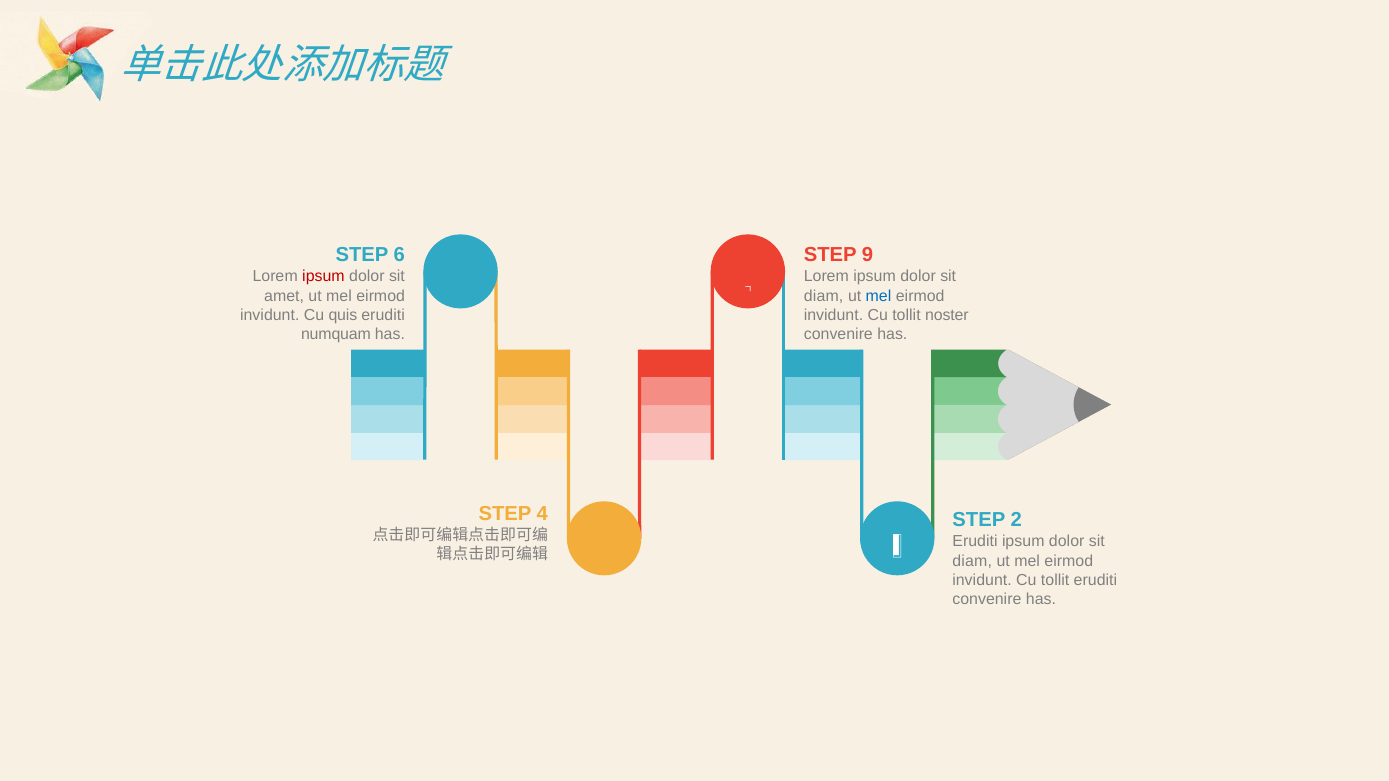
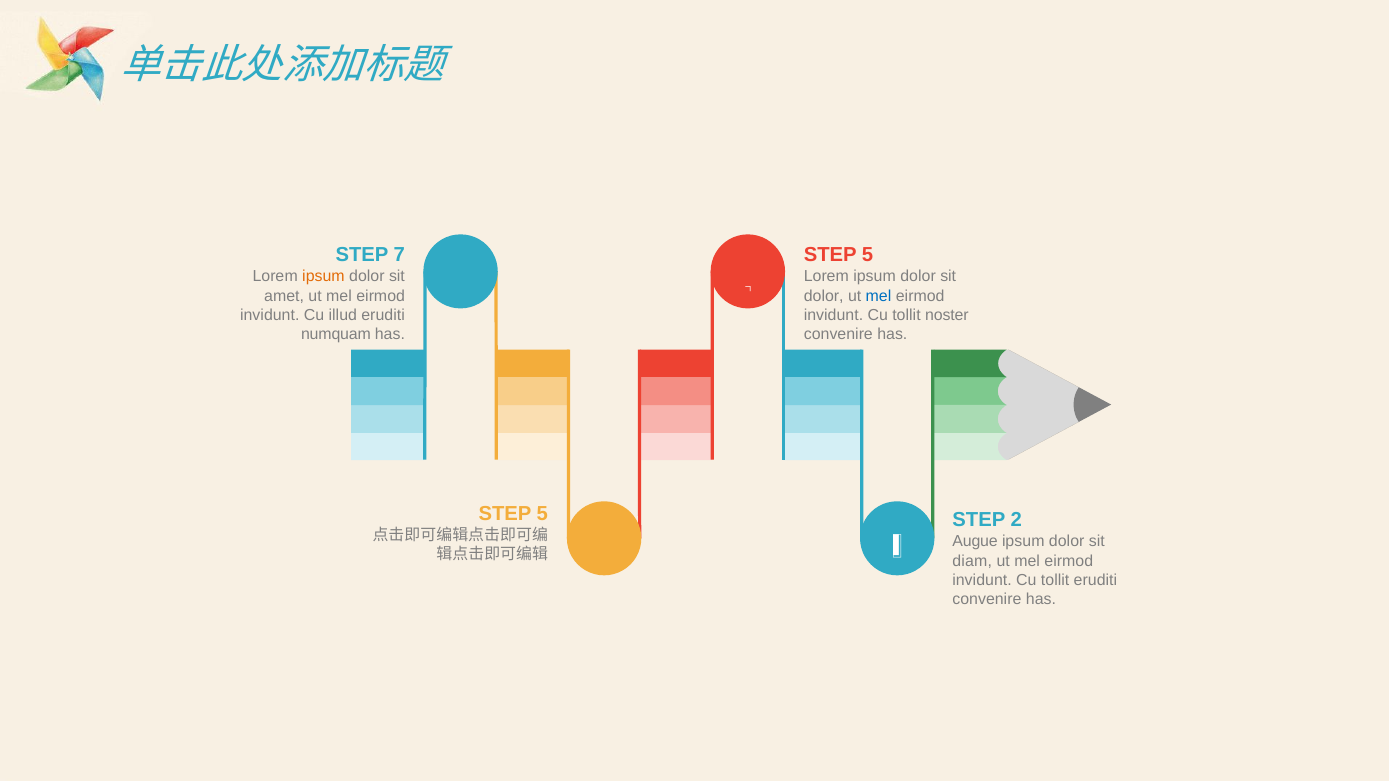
6: 6 -> 7
9 at (868, 255): 9 -> 5
ipsum at (323, 277) colour: red -> orange
diam at (824, 296): diam -> dolor
quis: quis -> illud
4 at (542, 514): 4 -> 5
Eruditi at (975, 542): Eruditi -> Augue
